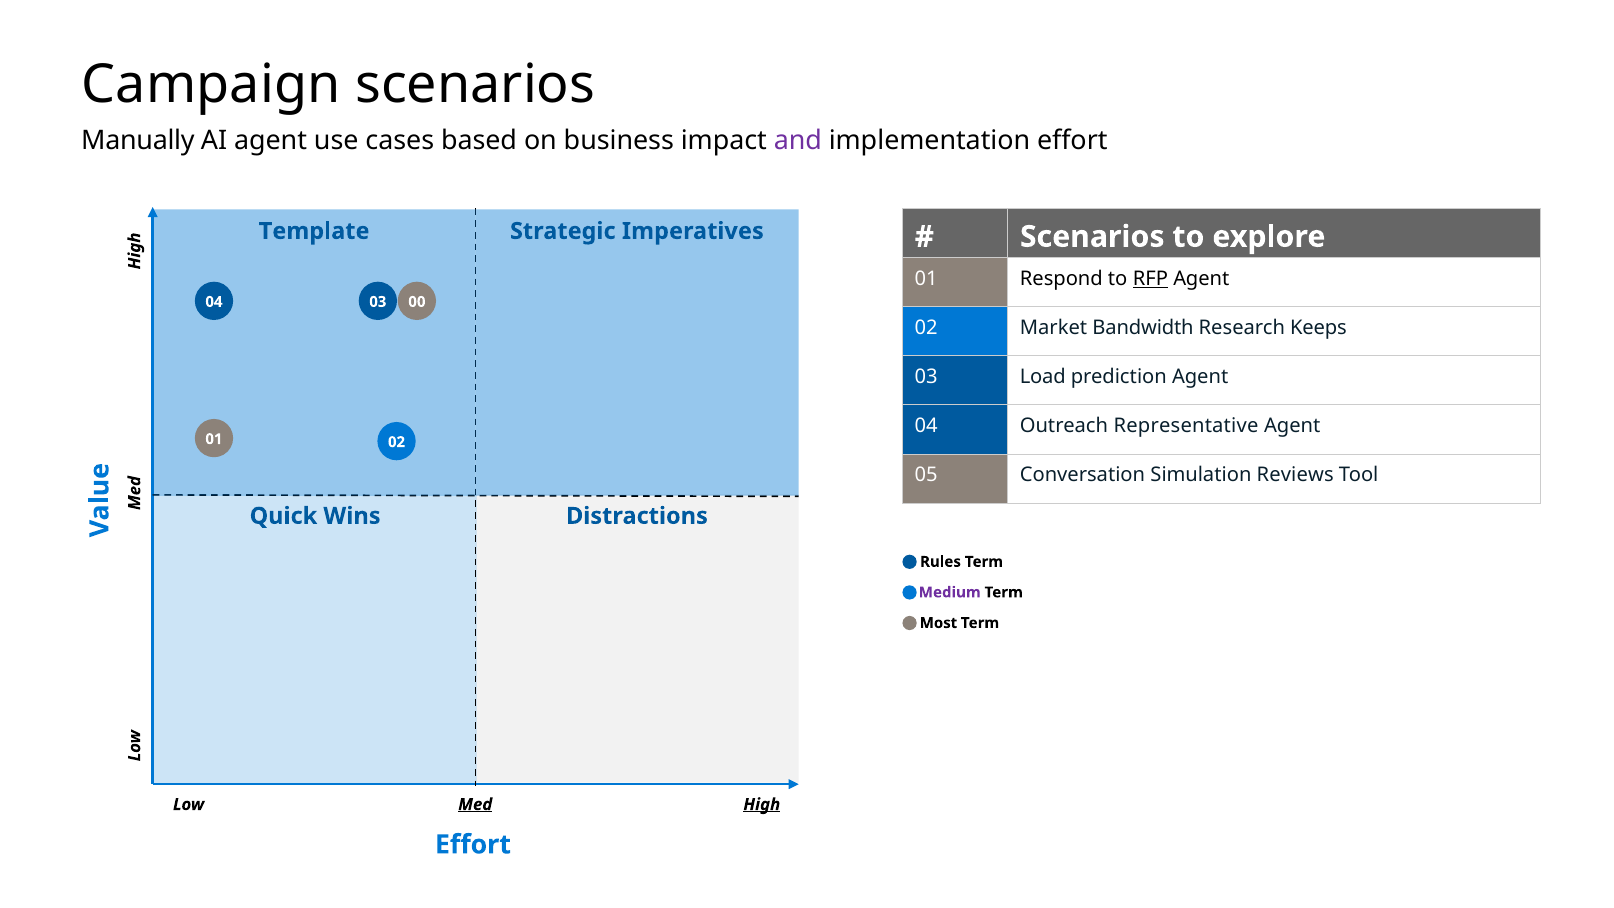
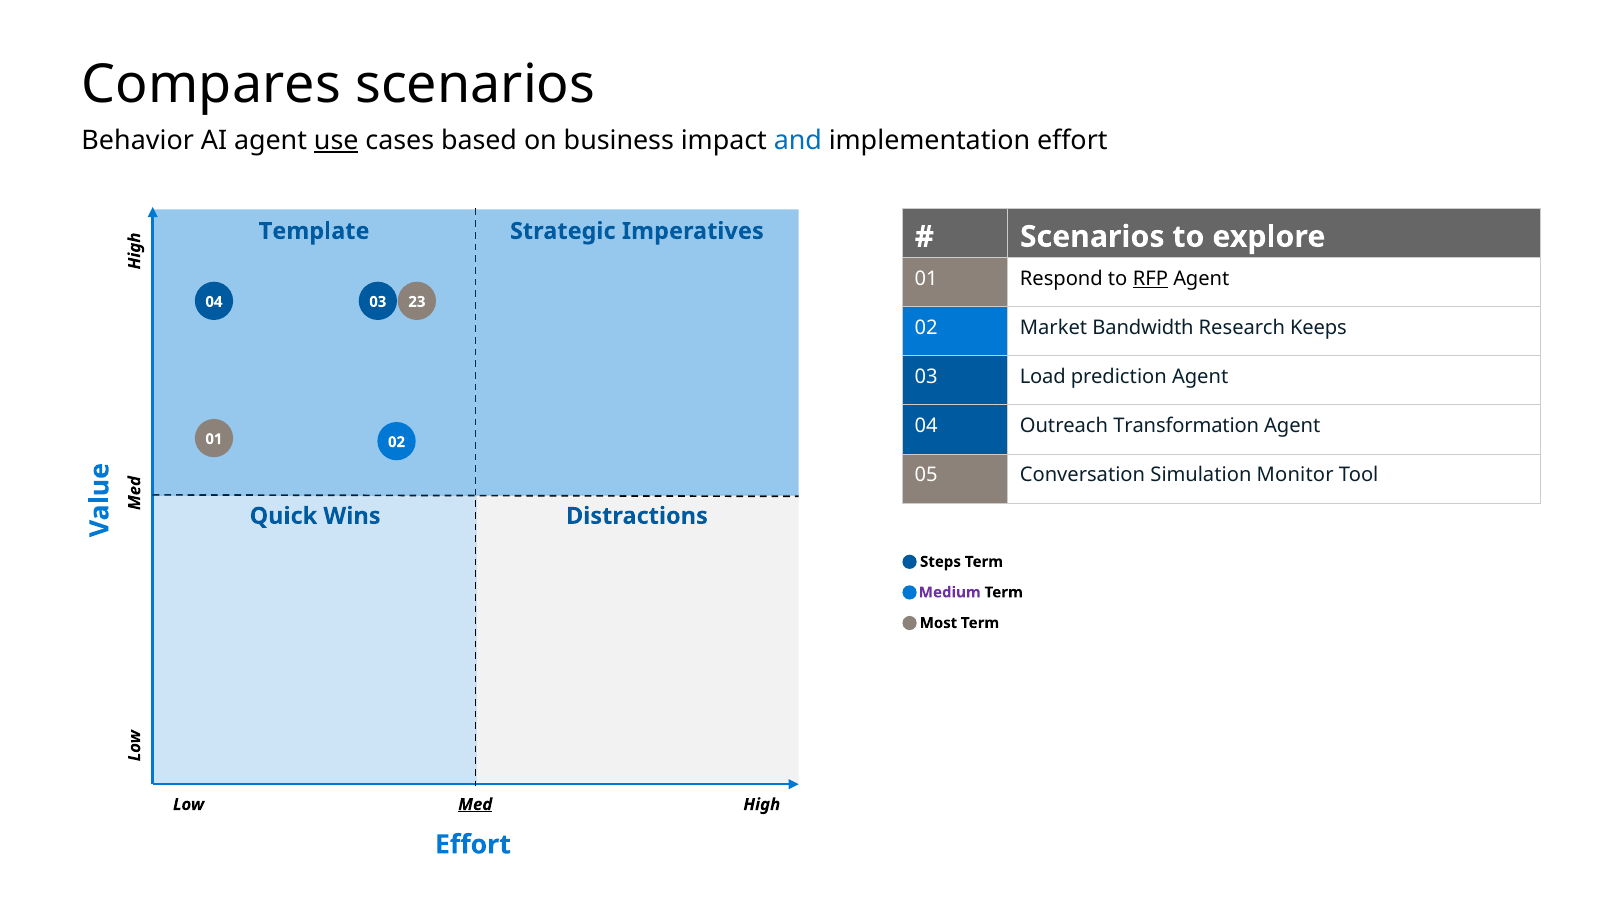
Campaign: Campaign -> Compares
Manually: Manually -> Behavior
use underline: none -> present
and colour: purple -> blue
00: 00 -> 23
Representative: Representative -> Transformation
Reviews: Reviews -> Monitor
Rules: Rules -> Steps
High underline: present -> none
